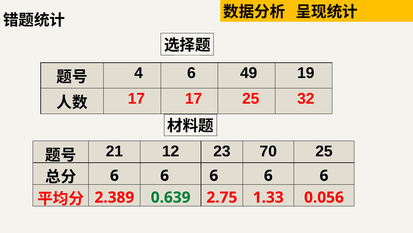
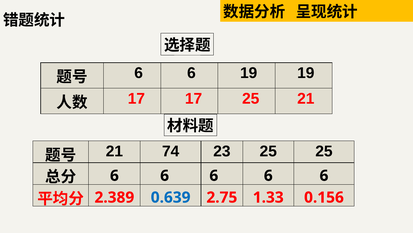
4 at (139, 73): 4 -> 6
6 49: 49 -> 19
25 32: 32 -> 21
12: 12 -> 74
23 70: 70 -> 25
0.639 colour: green -> blue
0.056: 0.056 -> 0.156
